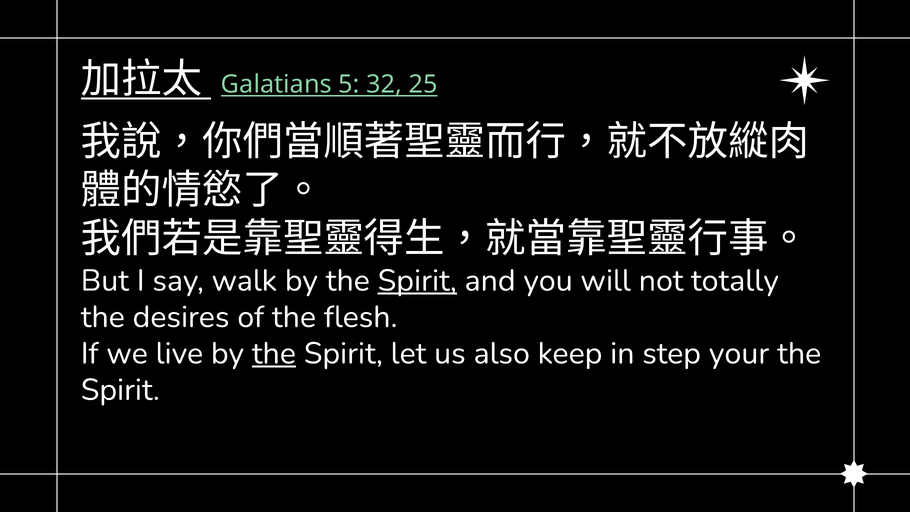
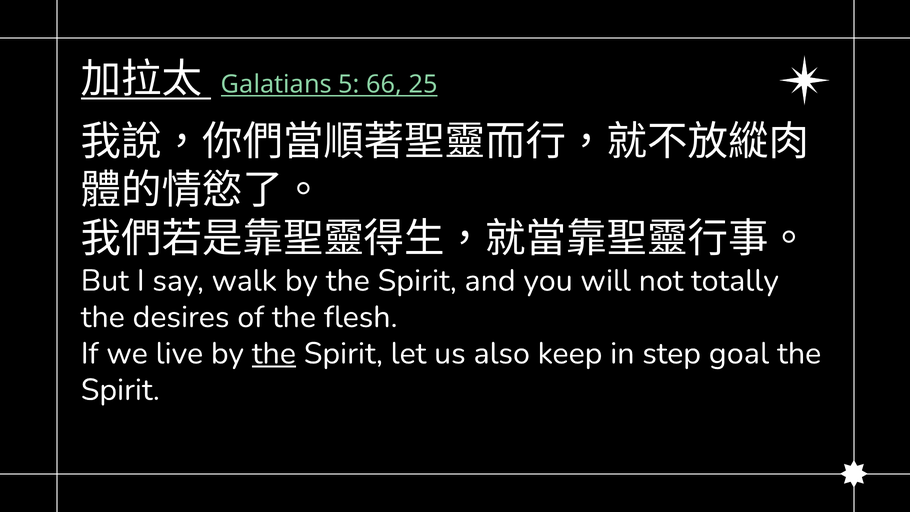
32: 32 -> 66
Spirit at (417, 281) underline: present -> none
your: your -> goal
